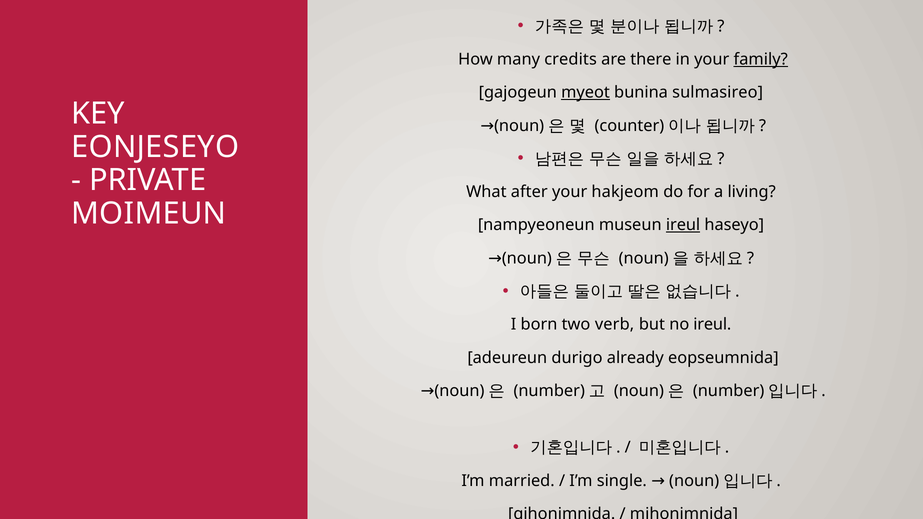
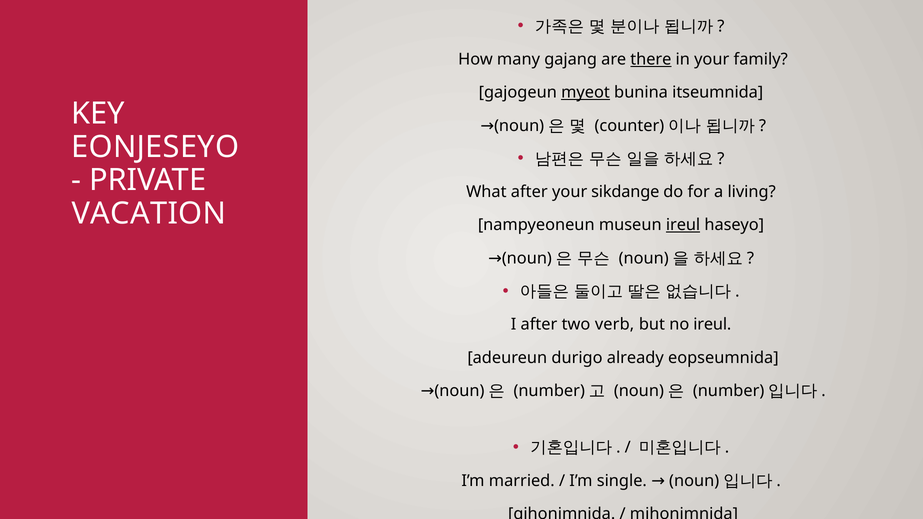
credits: credits -> gajang
there underline: none -> present
family underline: present -> none
sulmasireo: sulmasireo -> itseumnida
hakjeom: hakjeom -> sikdange
MOIMEUN: MOIMEUN -> VACATION
I born: born -> after
